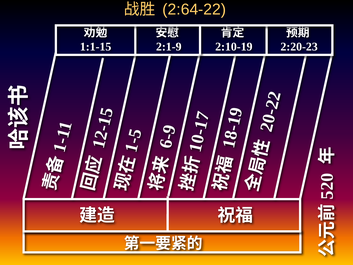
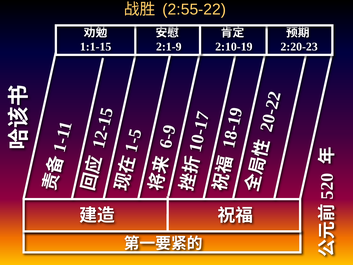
2:64-22: 2:64-22 -> 2:55-22
